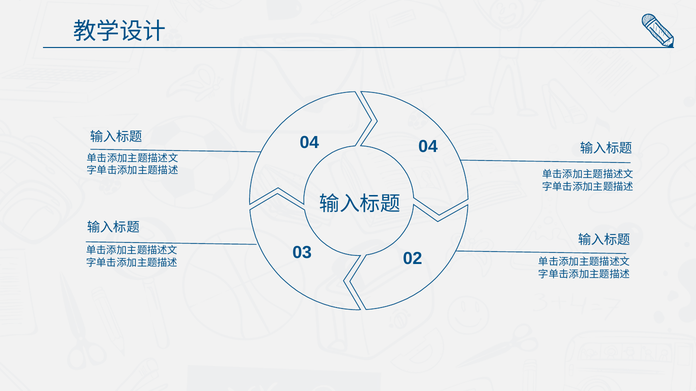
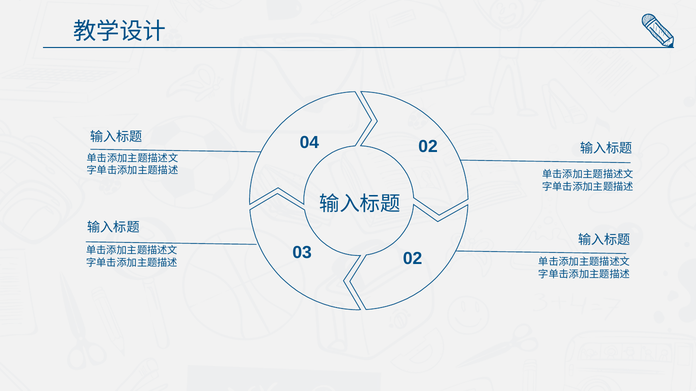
04 04: 04 -> 02
